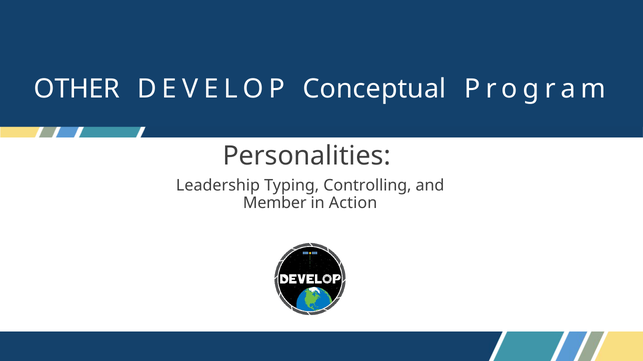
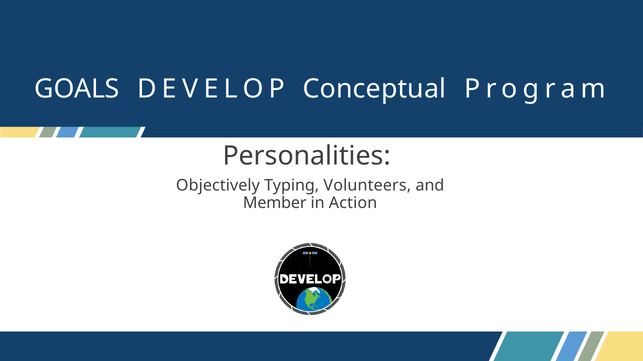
OTHER: OTHER -> GOALS
Leadership: Leadership -> Objectively
Controlling: Controlling -> Volunteers
